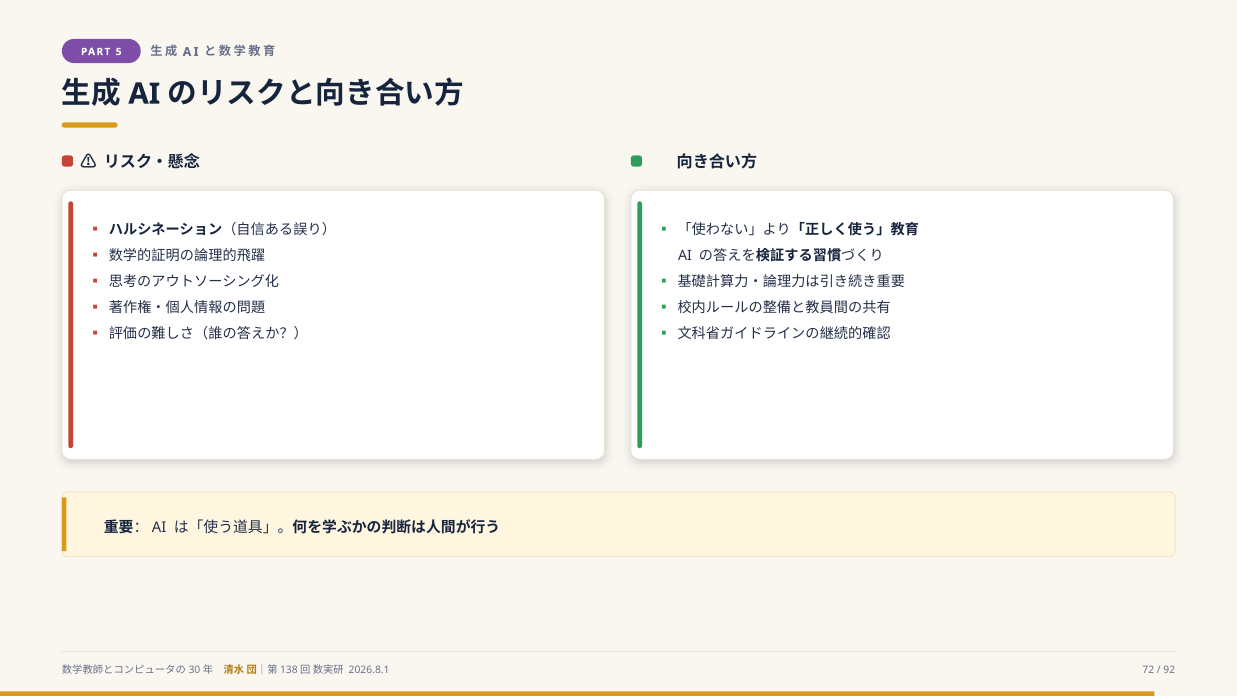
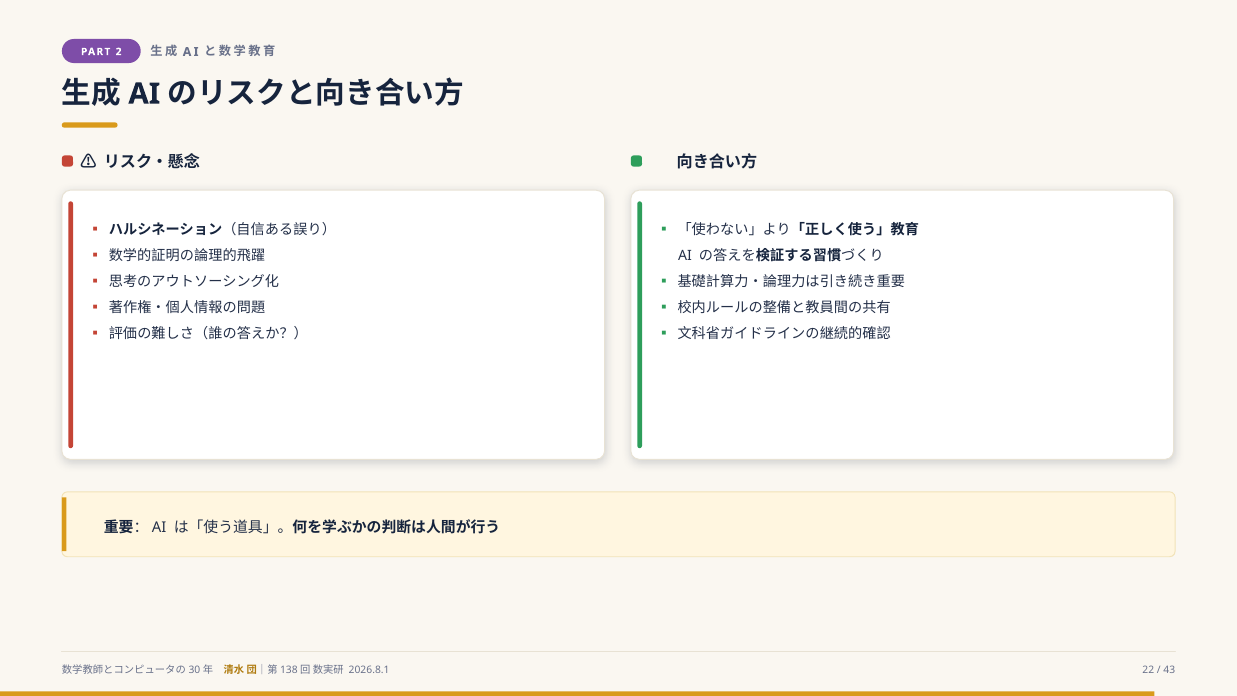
5: 5 -> 2
72: 72 -> 22
92: 92 -> 43
